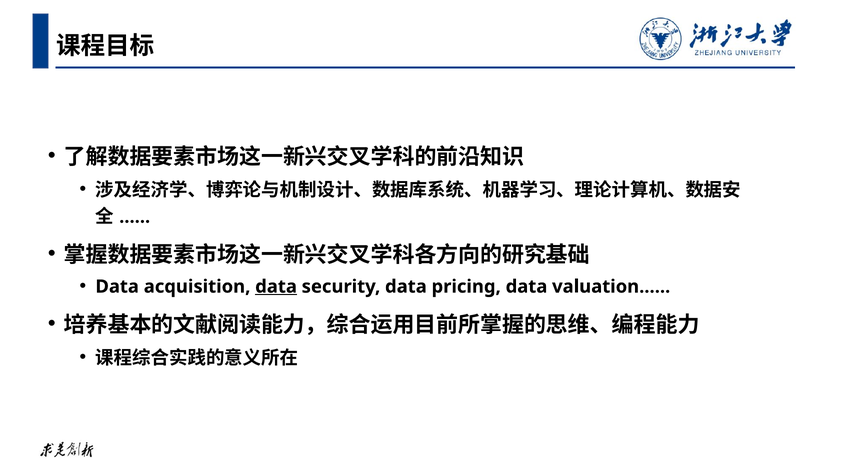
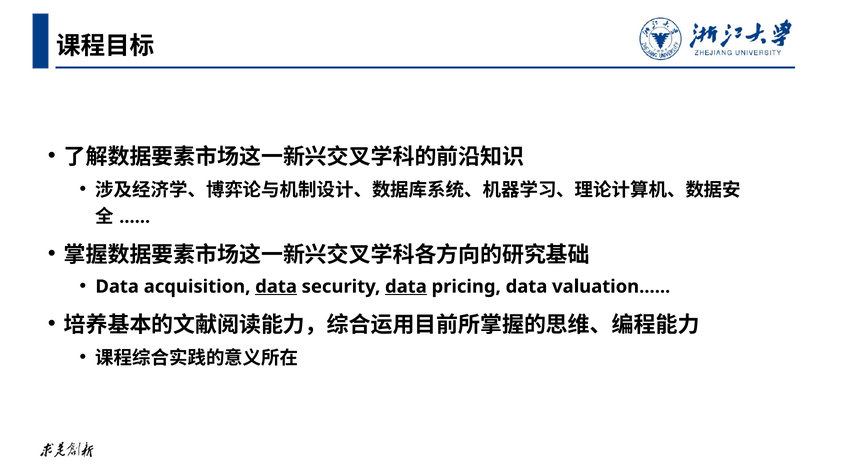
data at (406, 287) underline: none -> present
